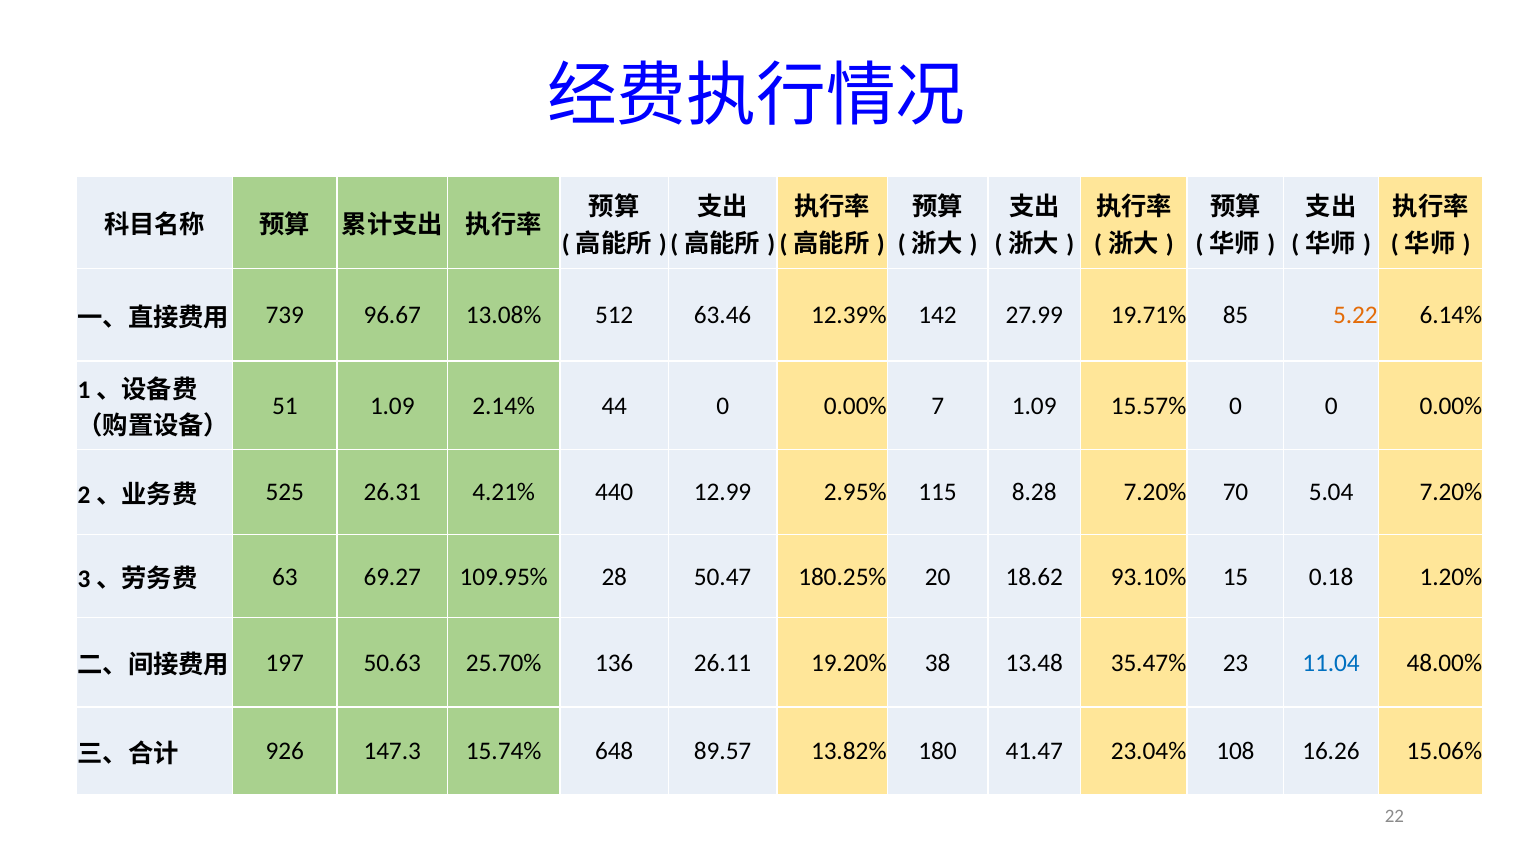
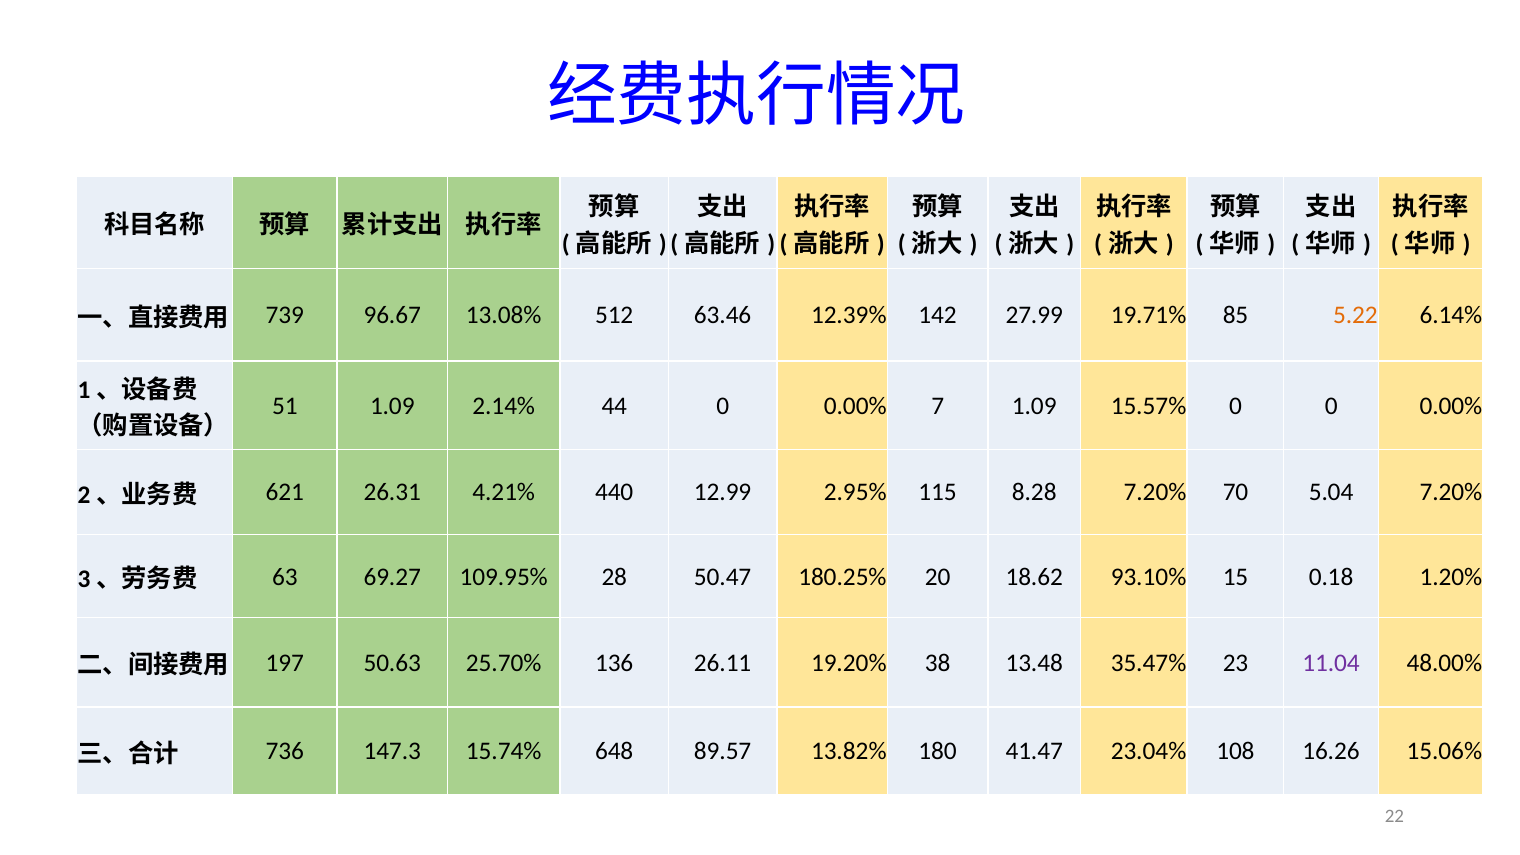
525: 525 -> 621
11.04 colour: blue -> purple
926: 926 -> 736
